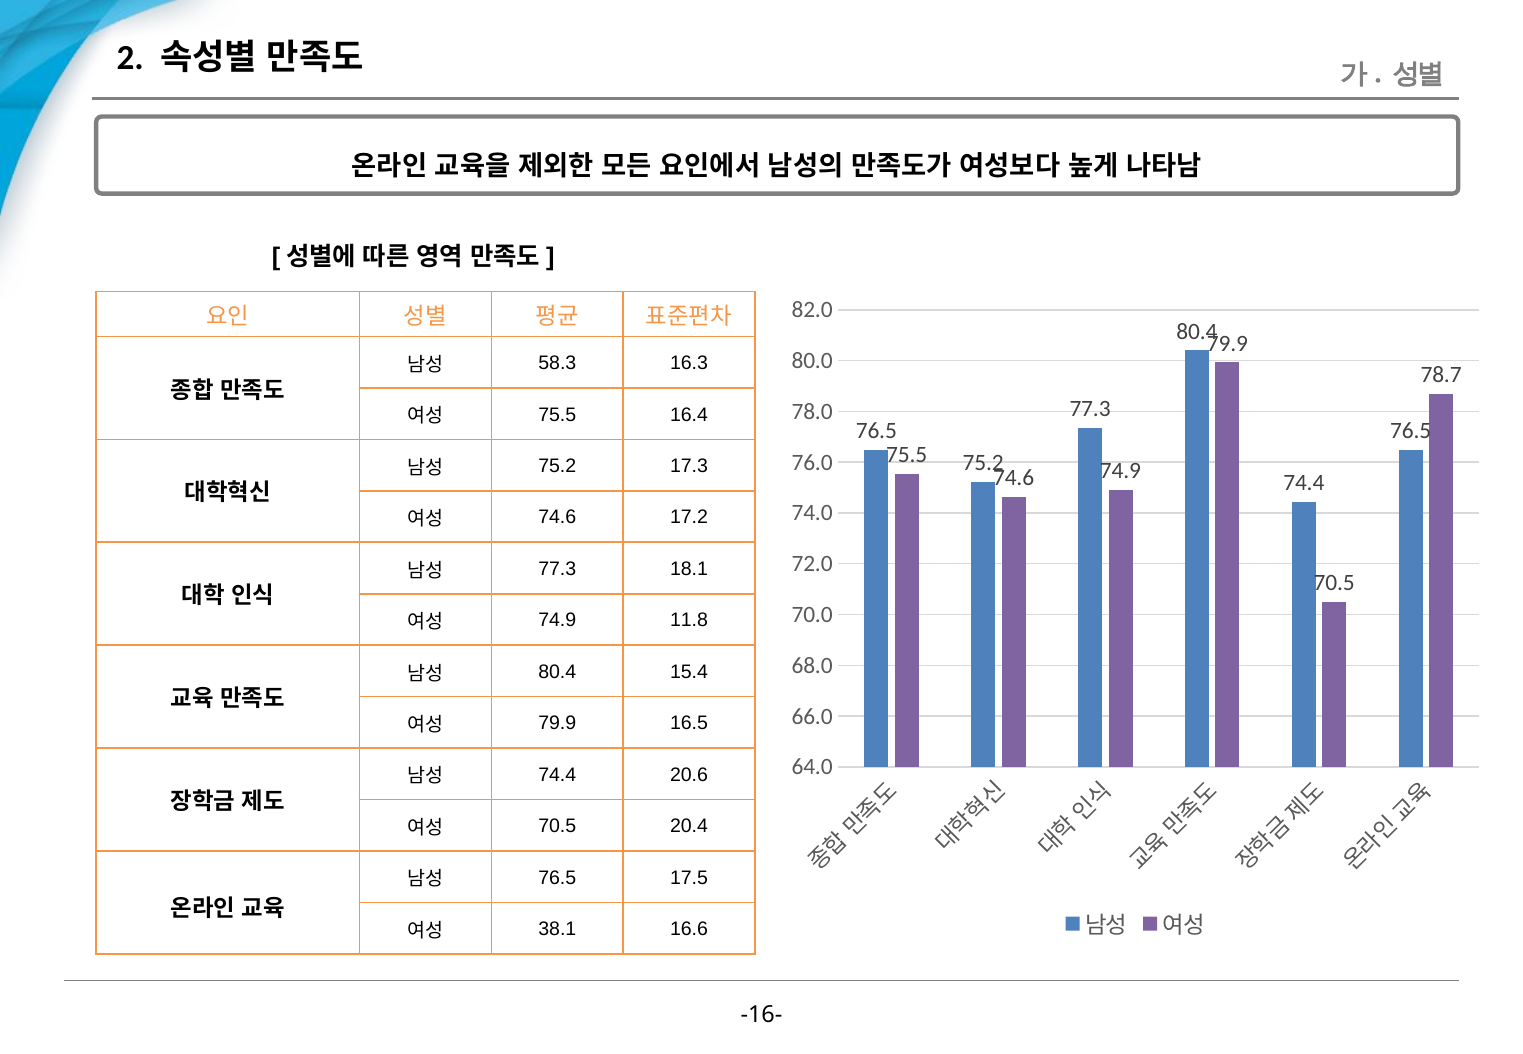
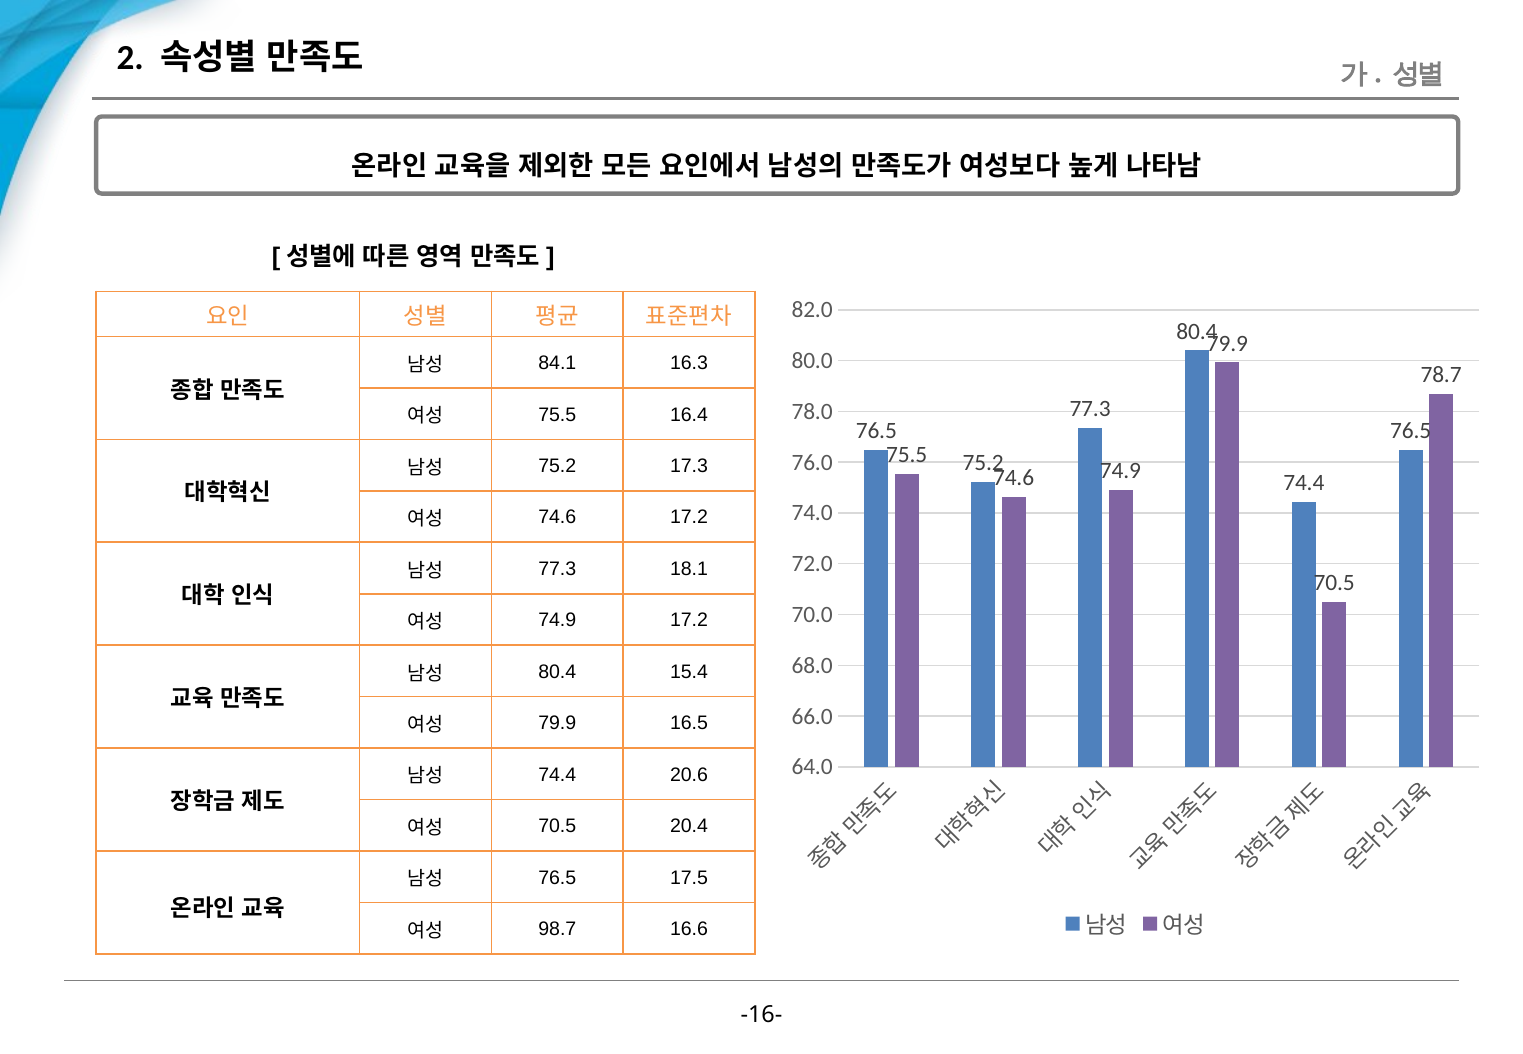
58.3: 58.3 -> 84.1
74.9 11.8: 11.8 -> 17.2
38.1: 38.1 -> 98.7
